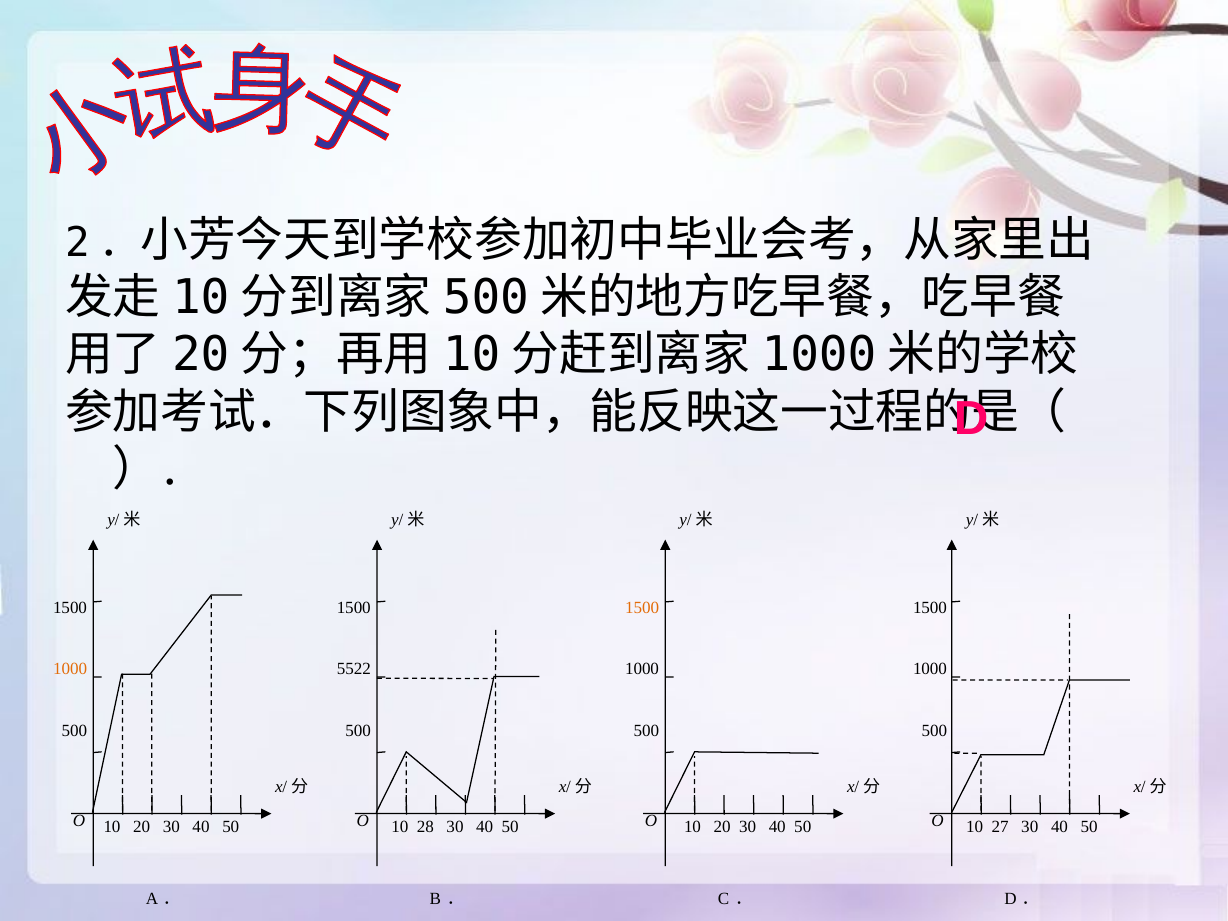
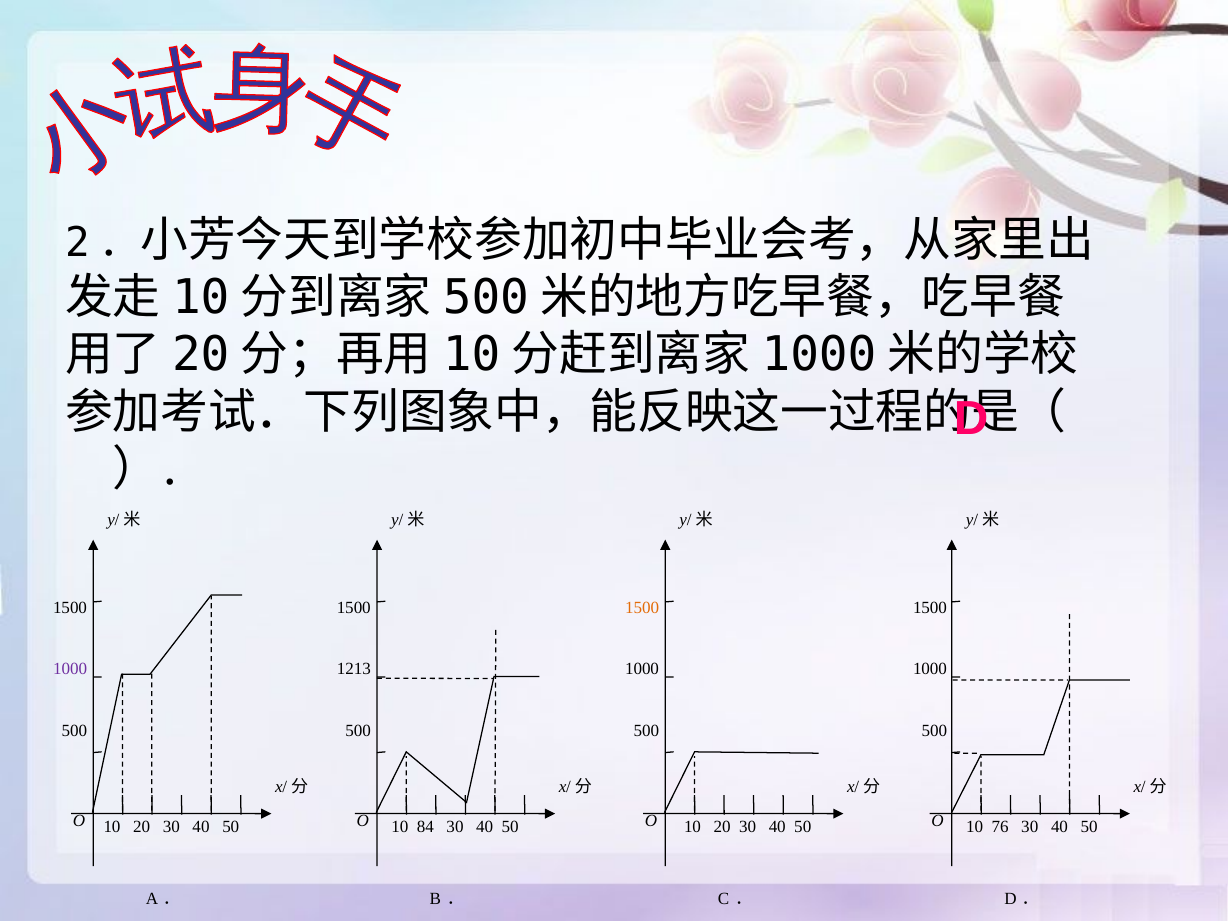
1000 at (70, 669) colour: orange -> purple
5522: 5522 -> 1213
27: 27 -> 76
28: 28 -> 84
